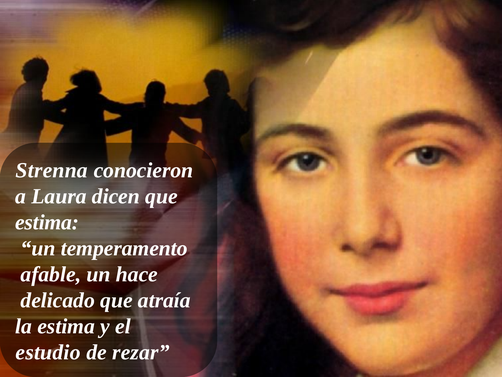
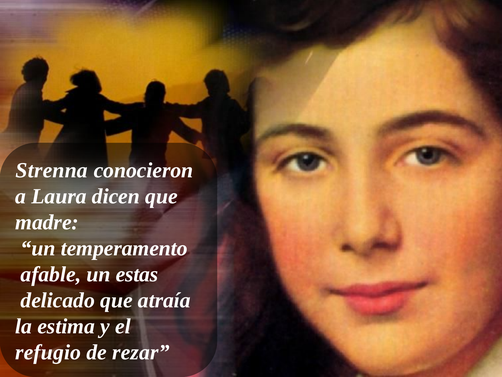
estima at (47, 222): estima -> madre
hace: hace -> estas
estudio: estudio -> refugio
